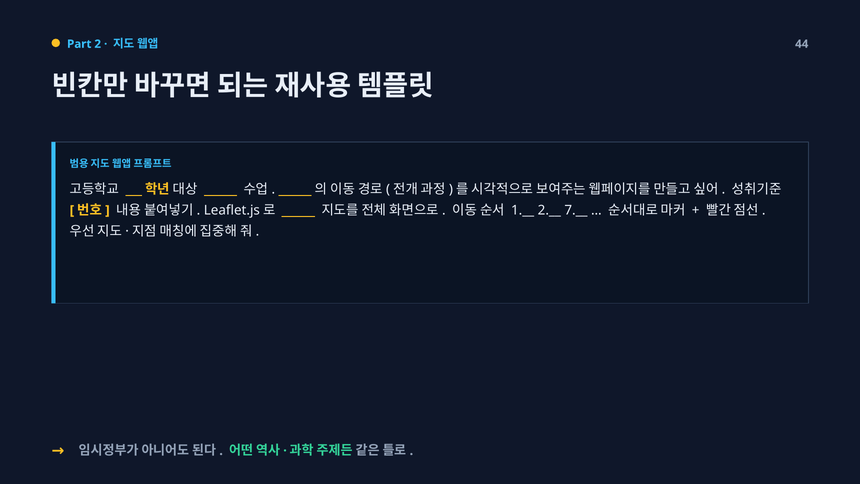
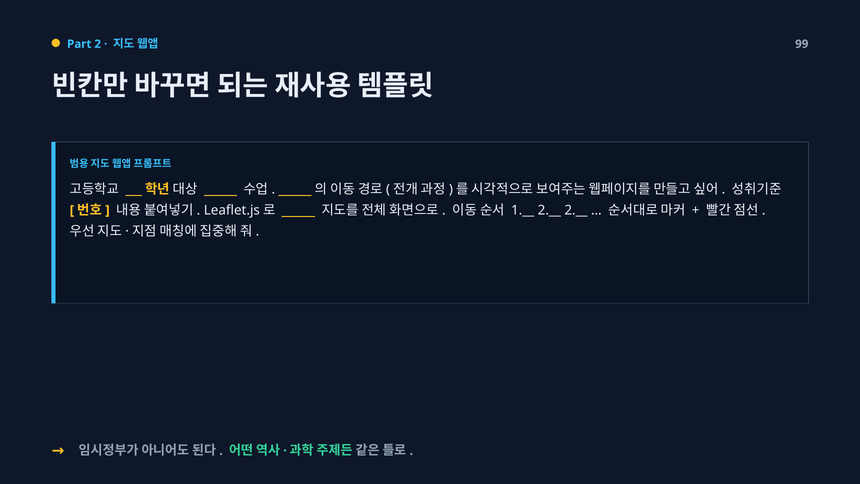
44: 44 -> 99
2.__ 7.__: 7.__ -> 2.__
